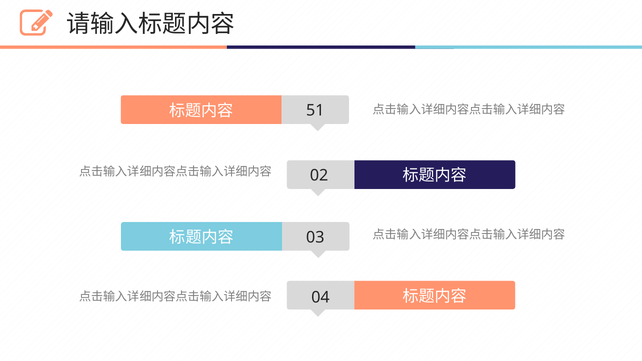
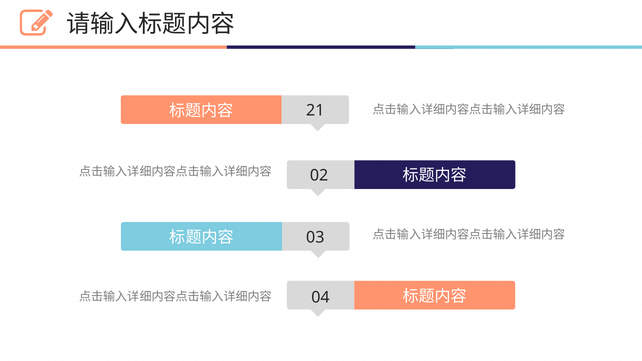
51: 51 -> 21
